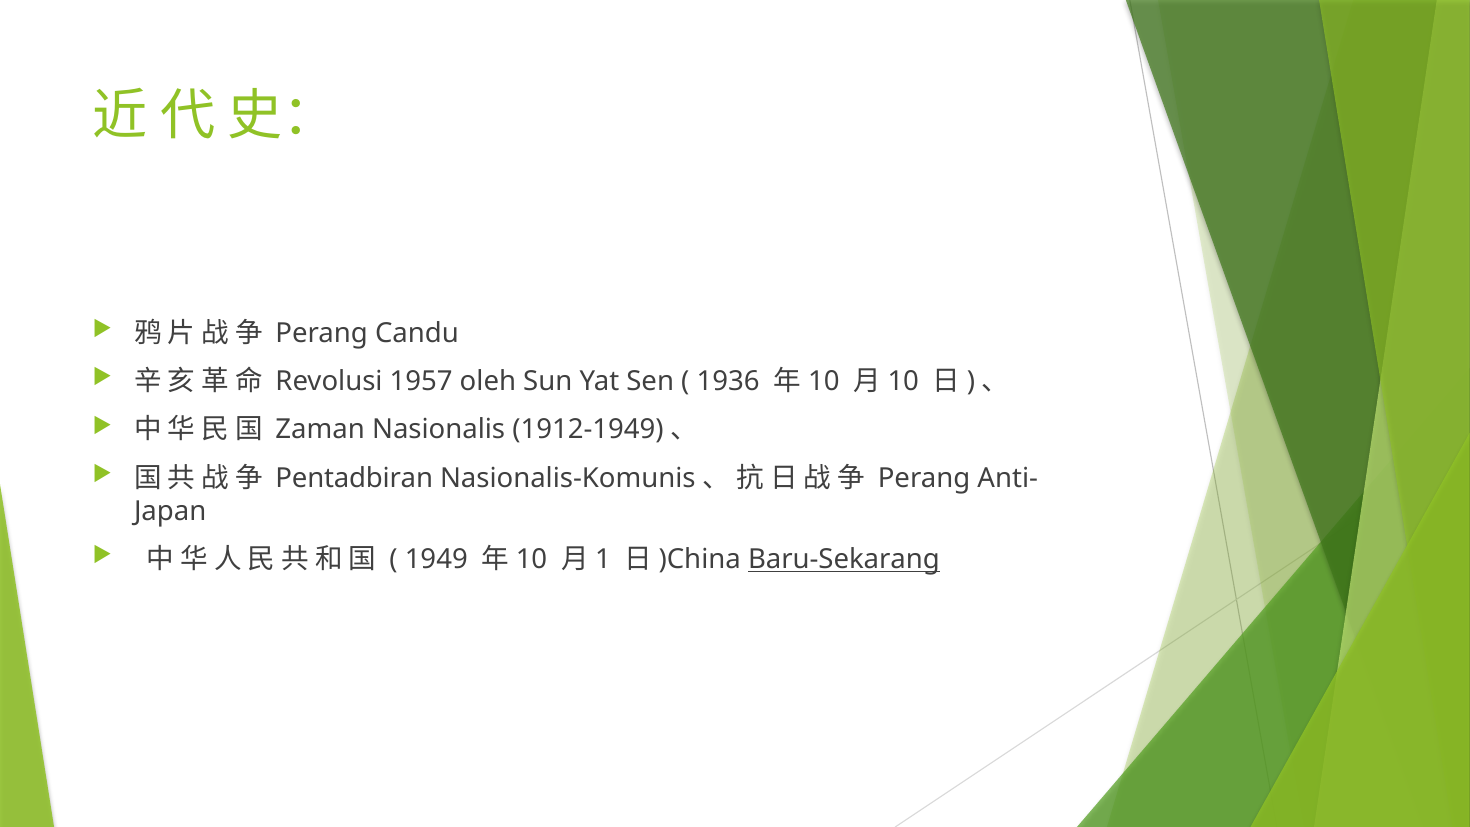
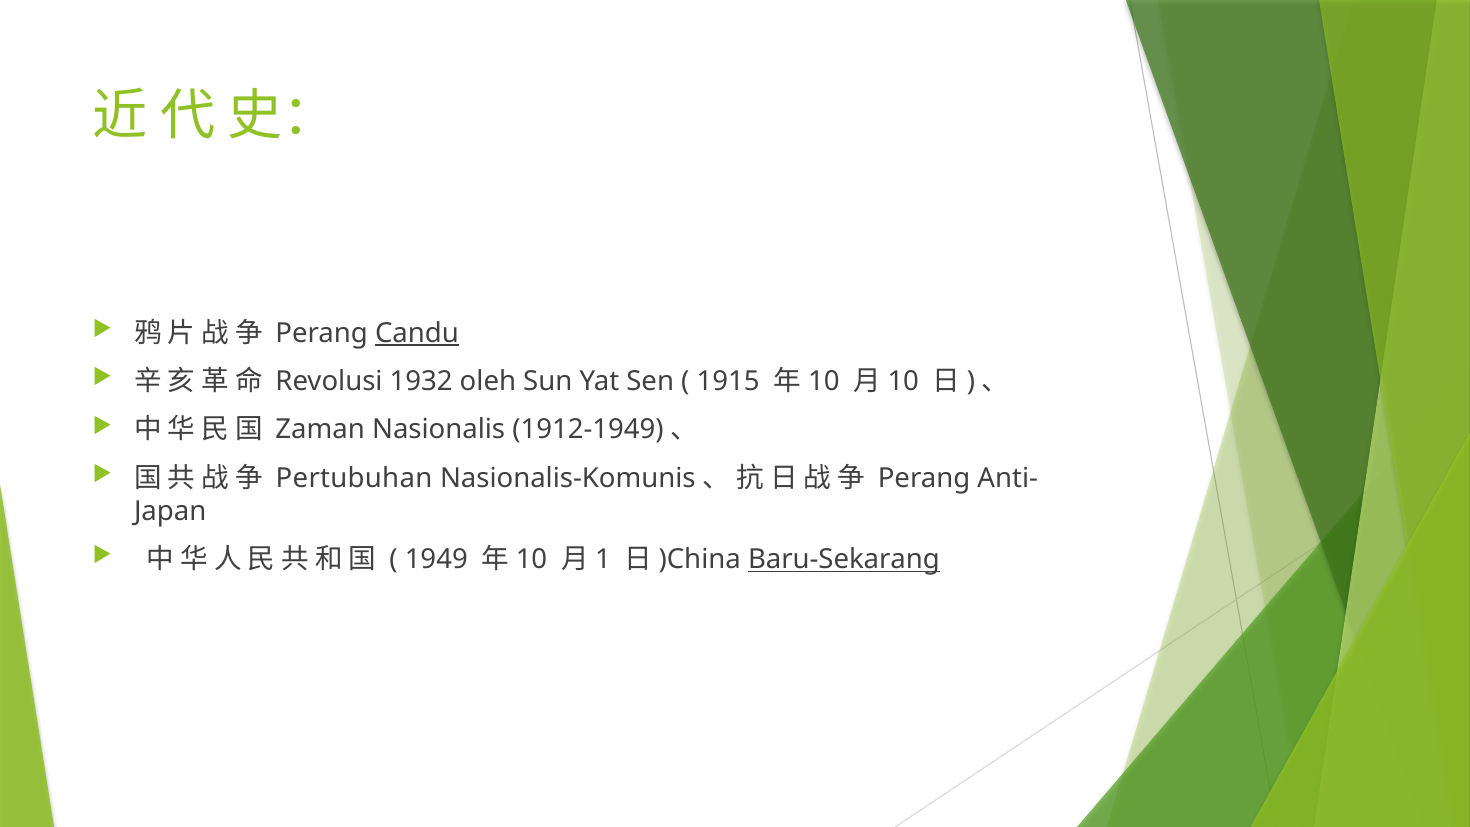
Candu underline: none -> present
1957: 1957 -> 1932
1936: 1936 -> 1915
Pentadbiran: Pentadbiran -> Pertubuhan
